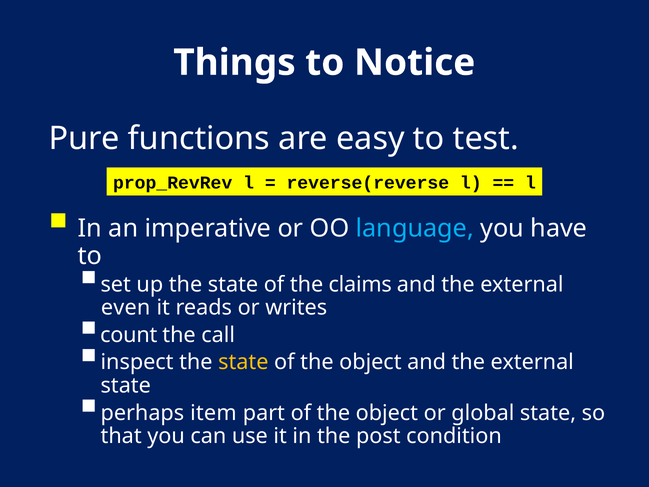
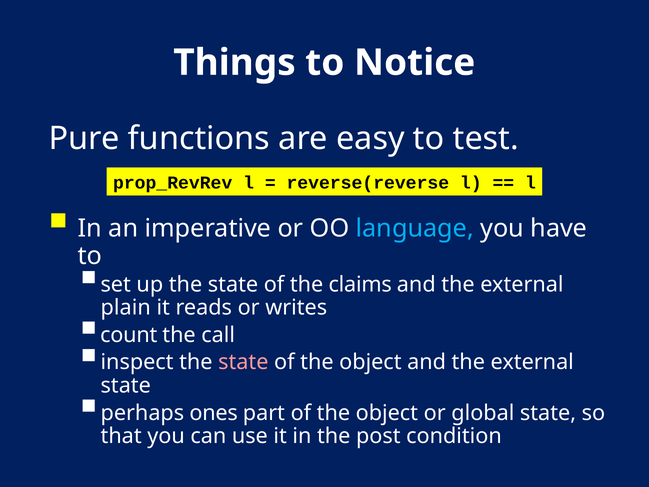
even: even -> plain
state at (243, 362) colour: yellow -> pink
item: item -> ones
